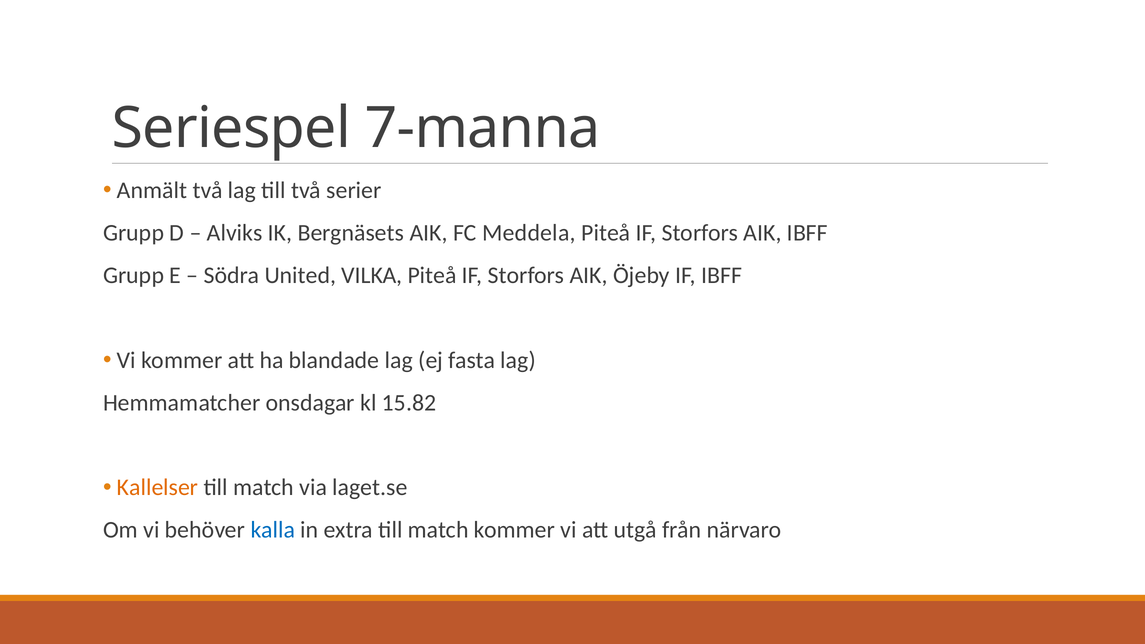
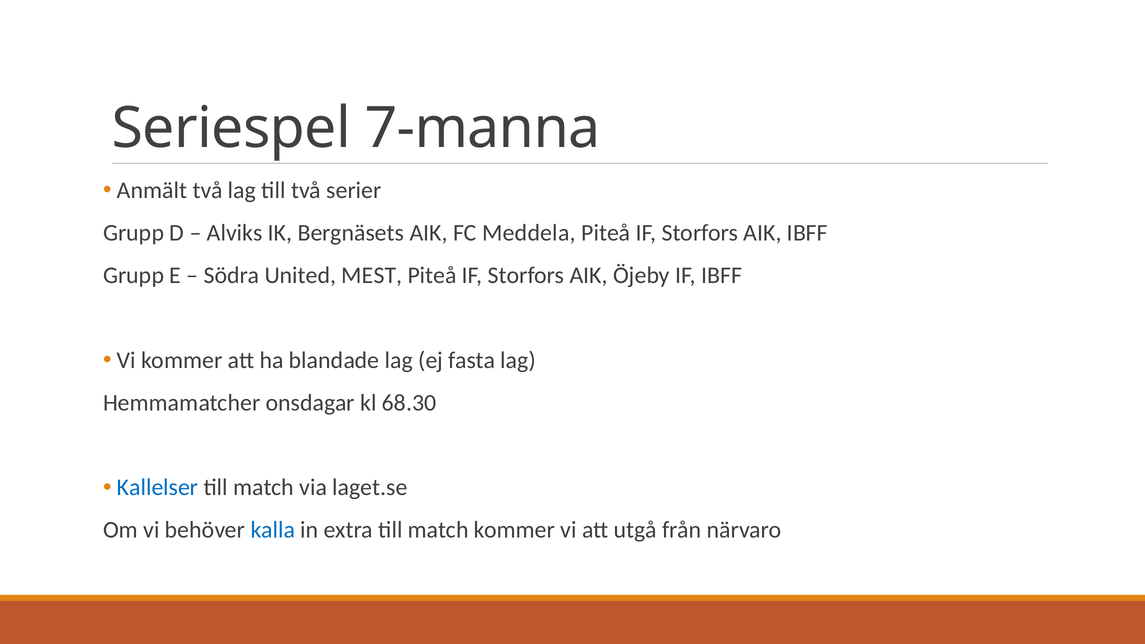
VILKA: VILKA -> MEST
15.82: 15.82 -> 68.30
Kallelser colour: orange -> blue
